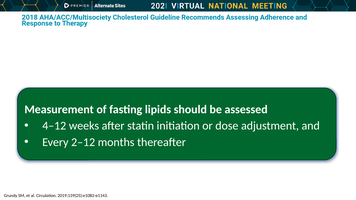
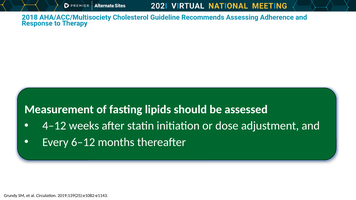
2–12: 2–12 -> 6–12
